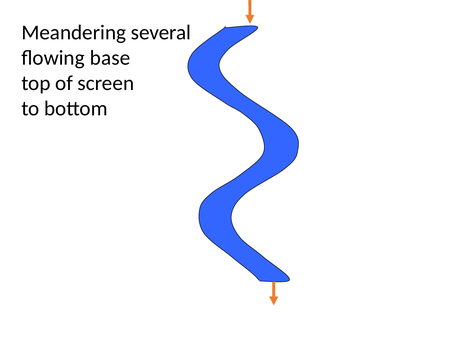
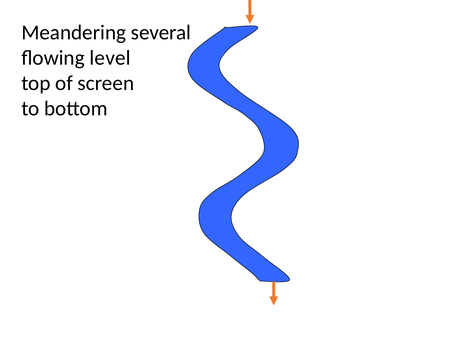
base: base -> level
